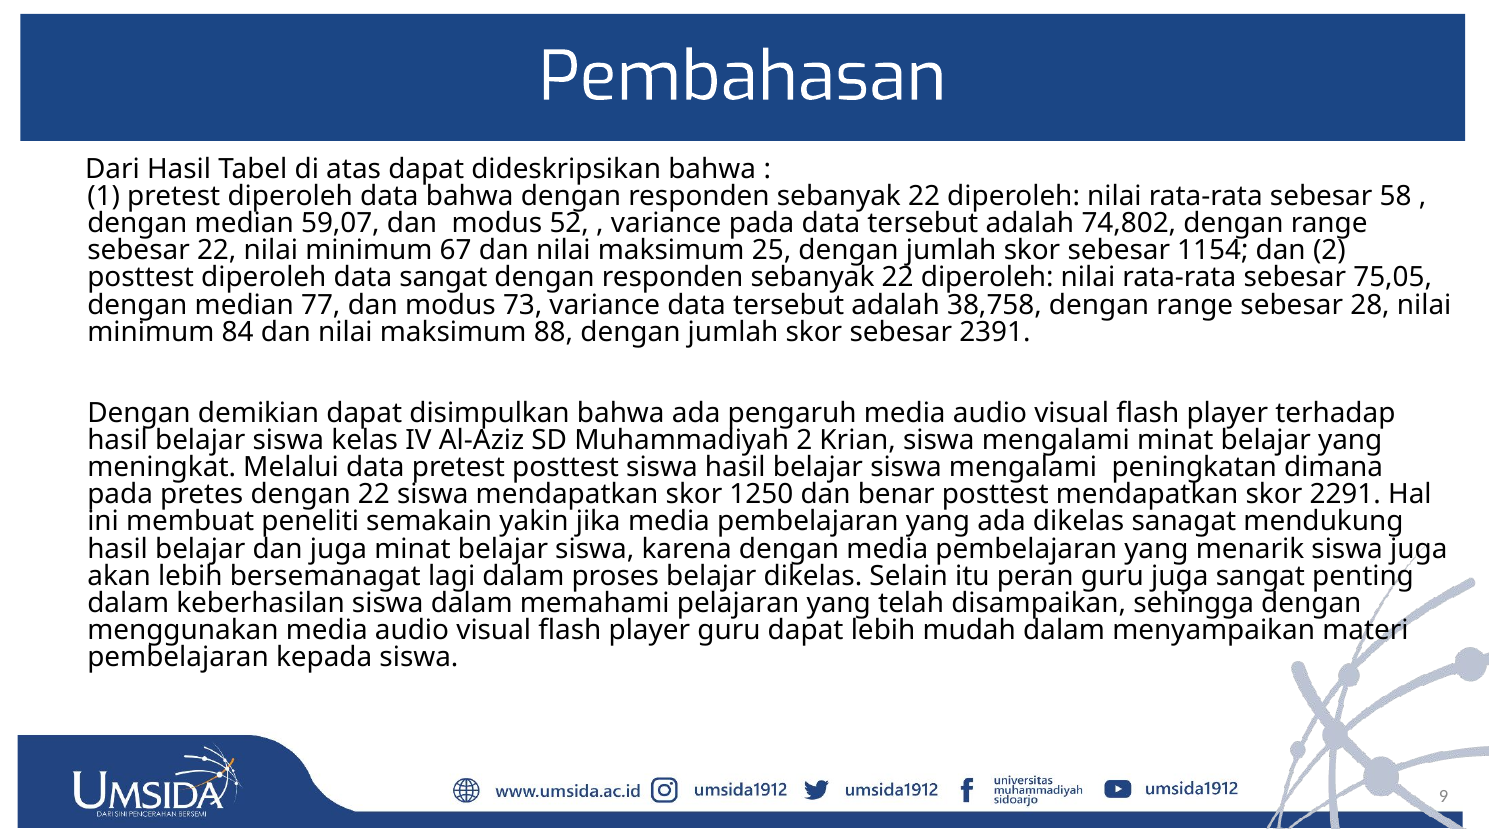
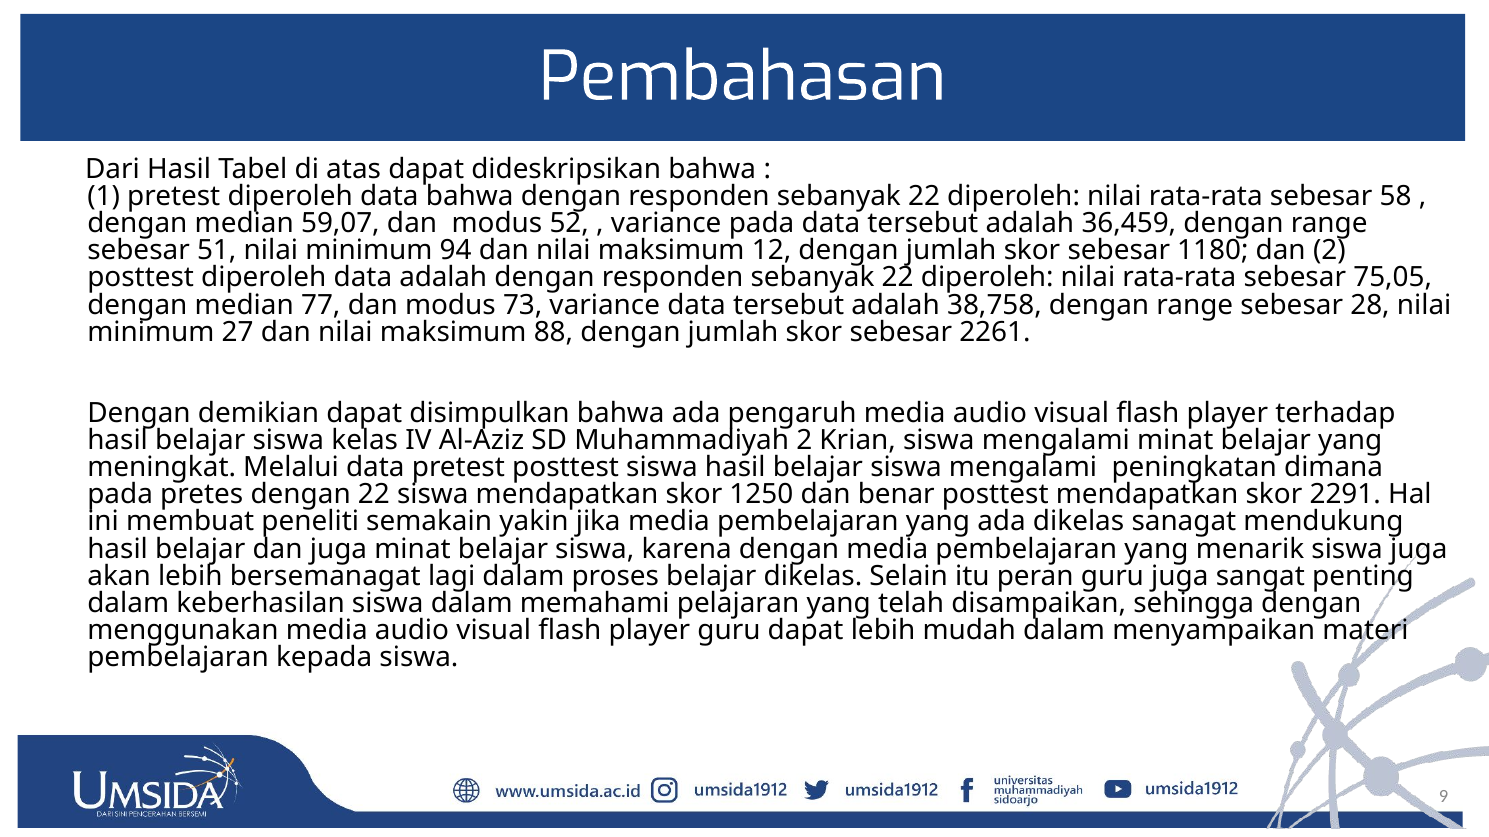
74,802: 74,802 -> 36,459
sebesar 22: 22 -> 51
67: 67 -> 94
25: 25 -> 12
1154: 1154 -> 1180
data sangat: sangat -> adalah
84: 84 -> 27
2391: 2391 -> 2261
